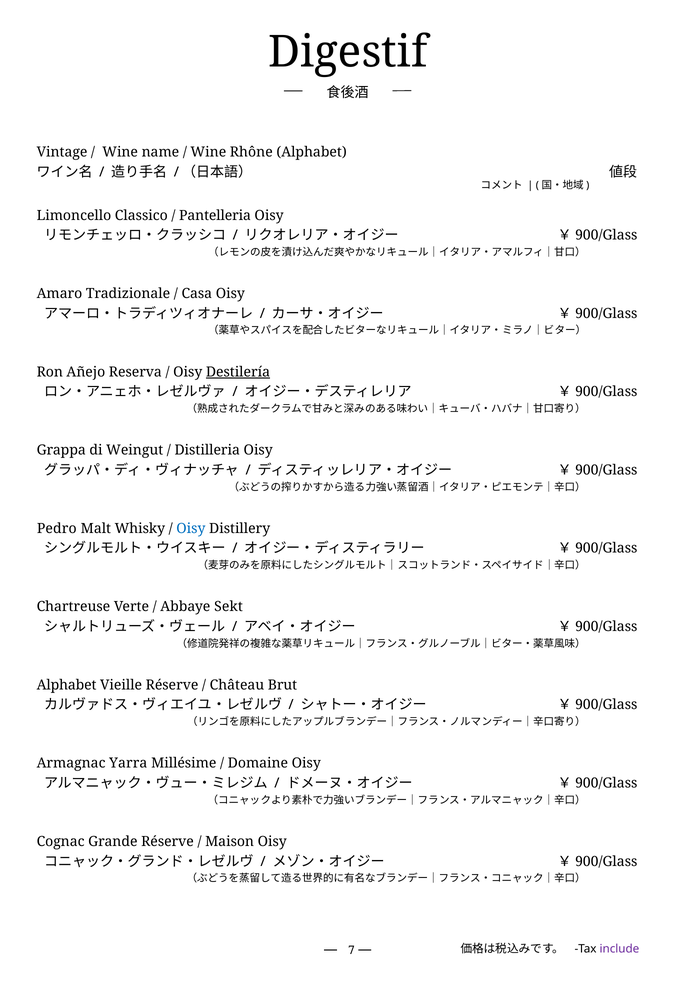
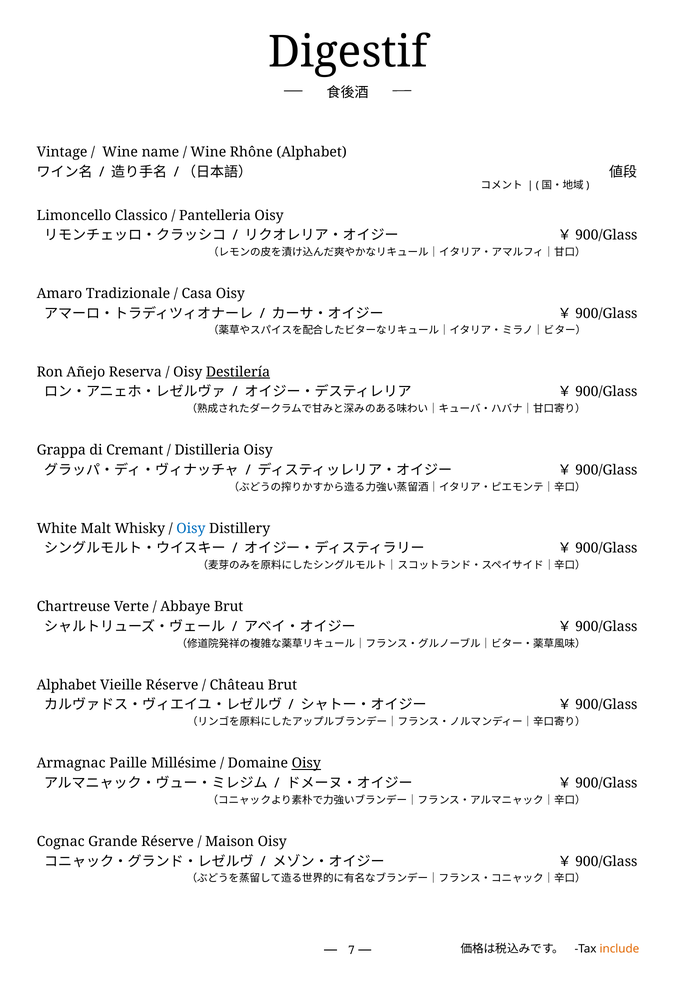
Weingut: Weingut -> Cremant
Pedro: Pedro -> White
Abbaye Sekt: Sekt -> Brut
Yarra: Yarra -> Paille
Oisy at (306, 763) underline: none -> present
include colour: purple -> orange
